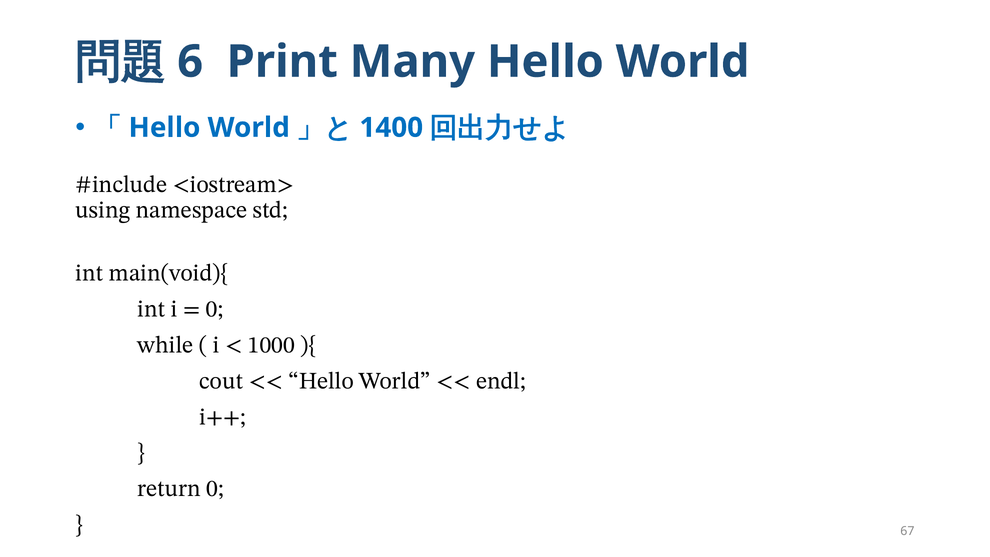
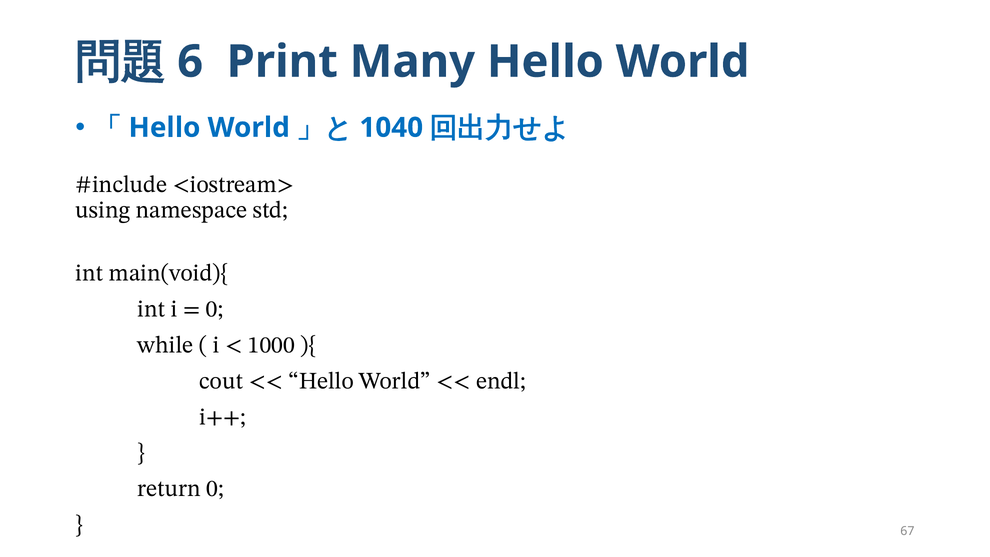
1400: 1400 -> 1040
